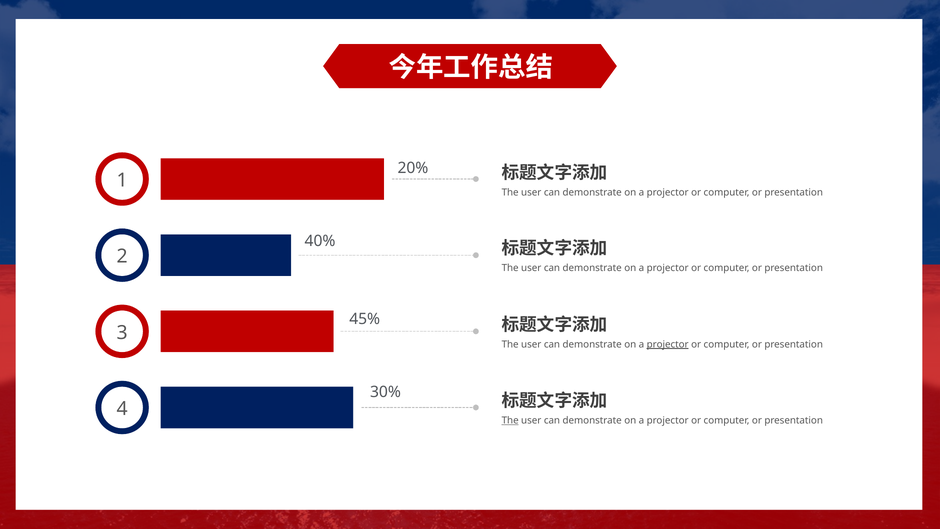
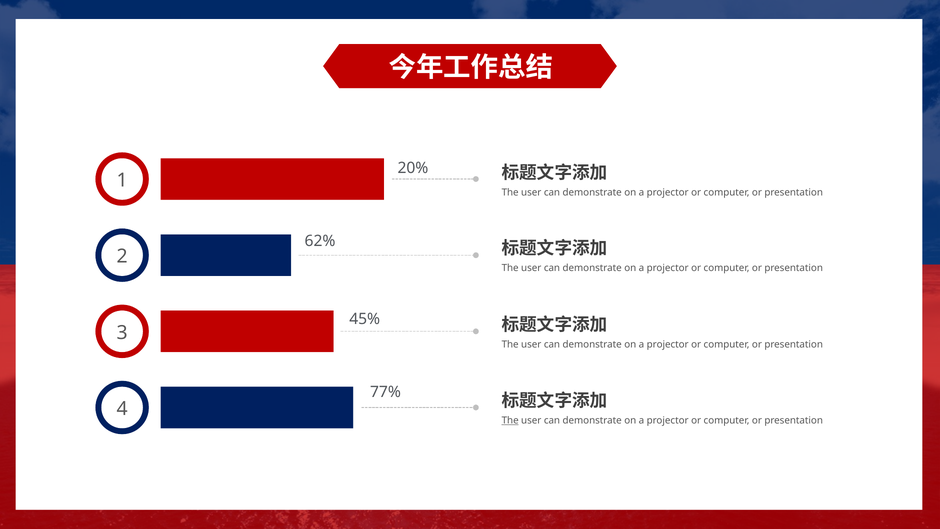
40%: 40% -> 62%
projector at (668, 344) underline: present -> none
30%: 30% -> 77%
